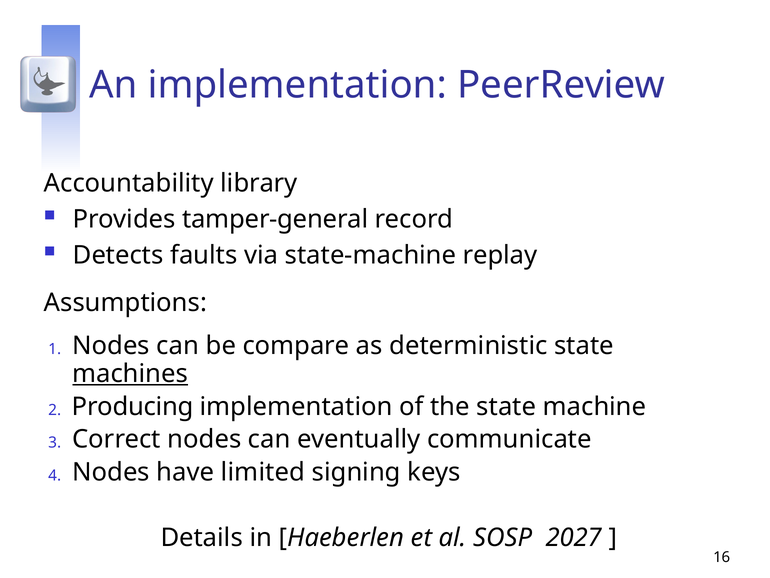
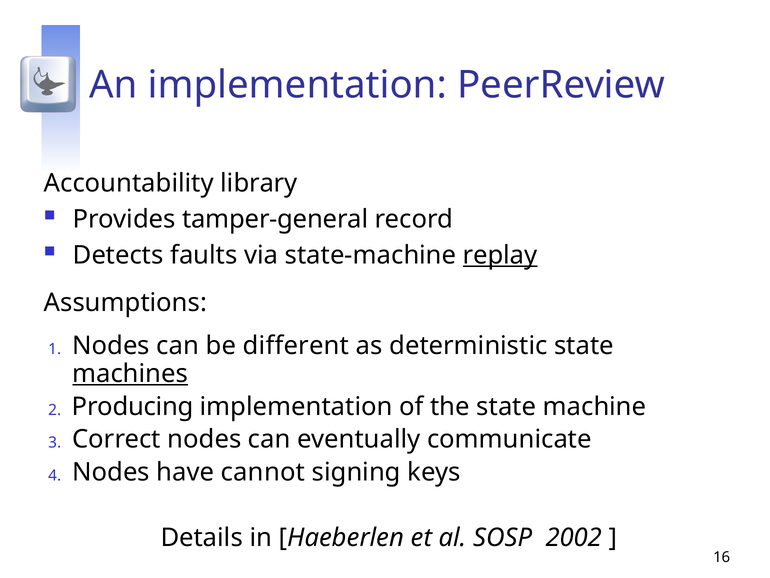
replay underline: none -> present
compare: compare -> different
limited: limited -> cannot
2027: 2027 -> 2002
